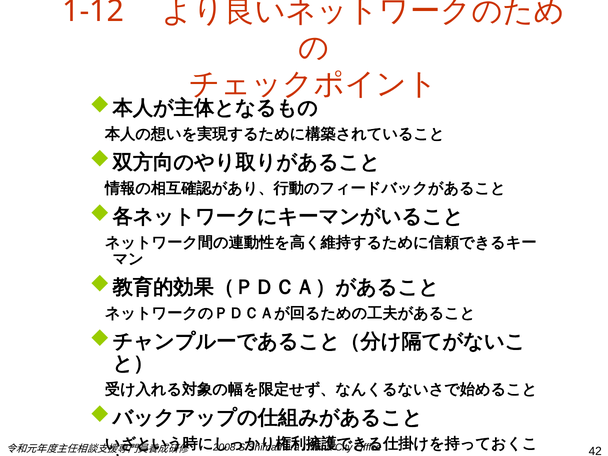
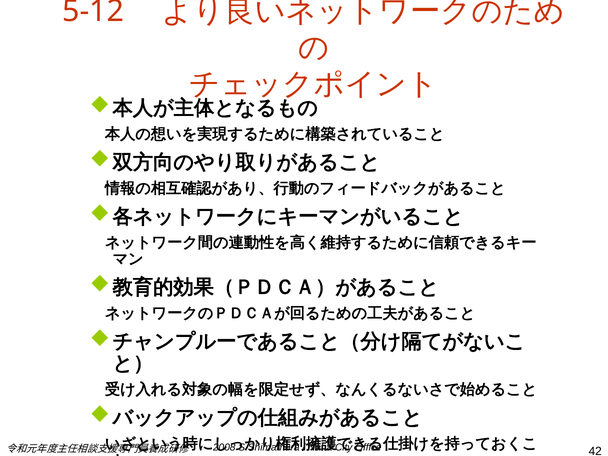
1-12: 1-12 -> 5-12
